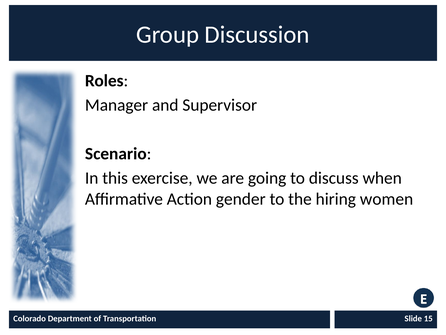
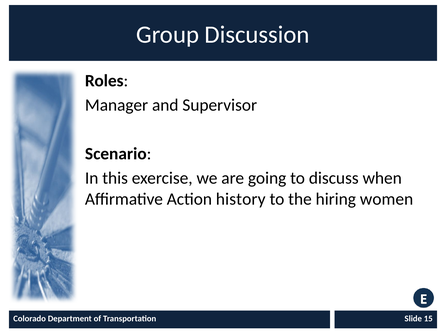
gender: gender -> history
